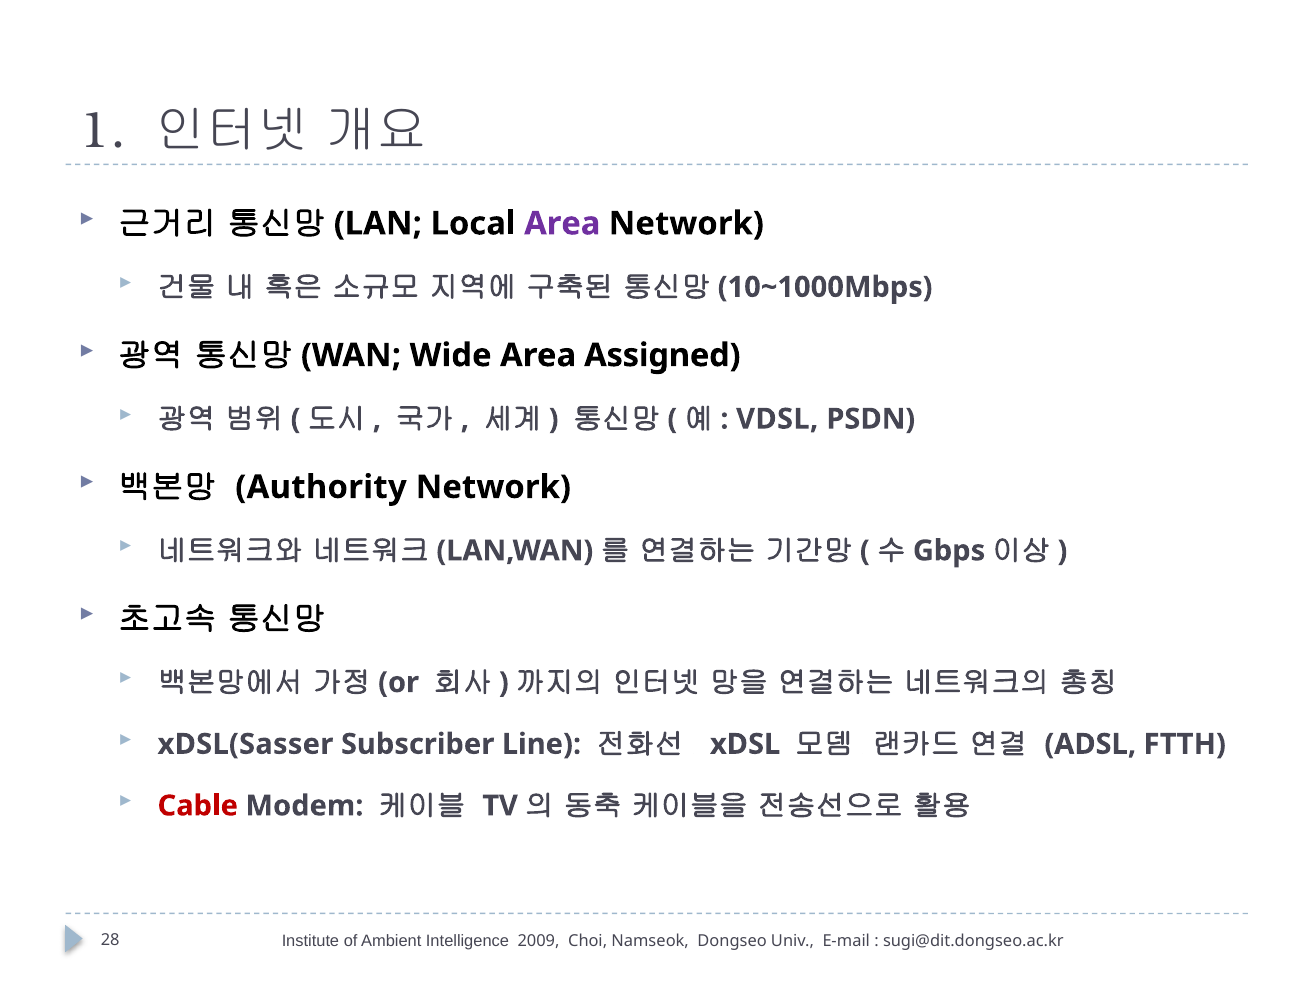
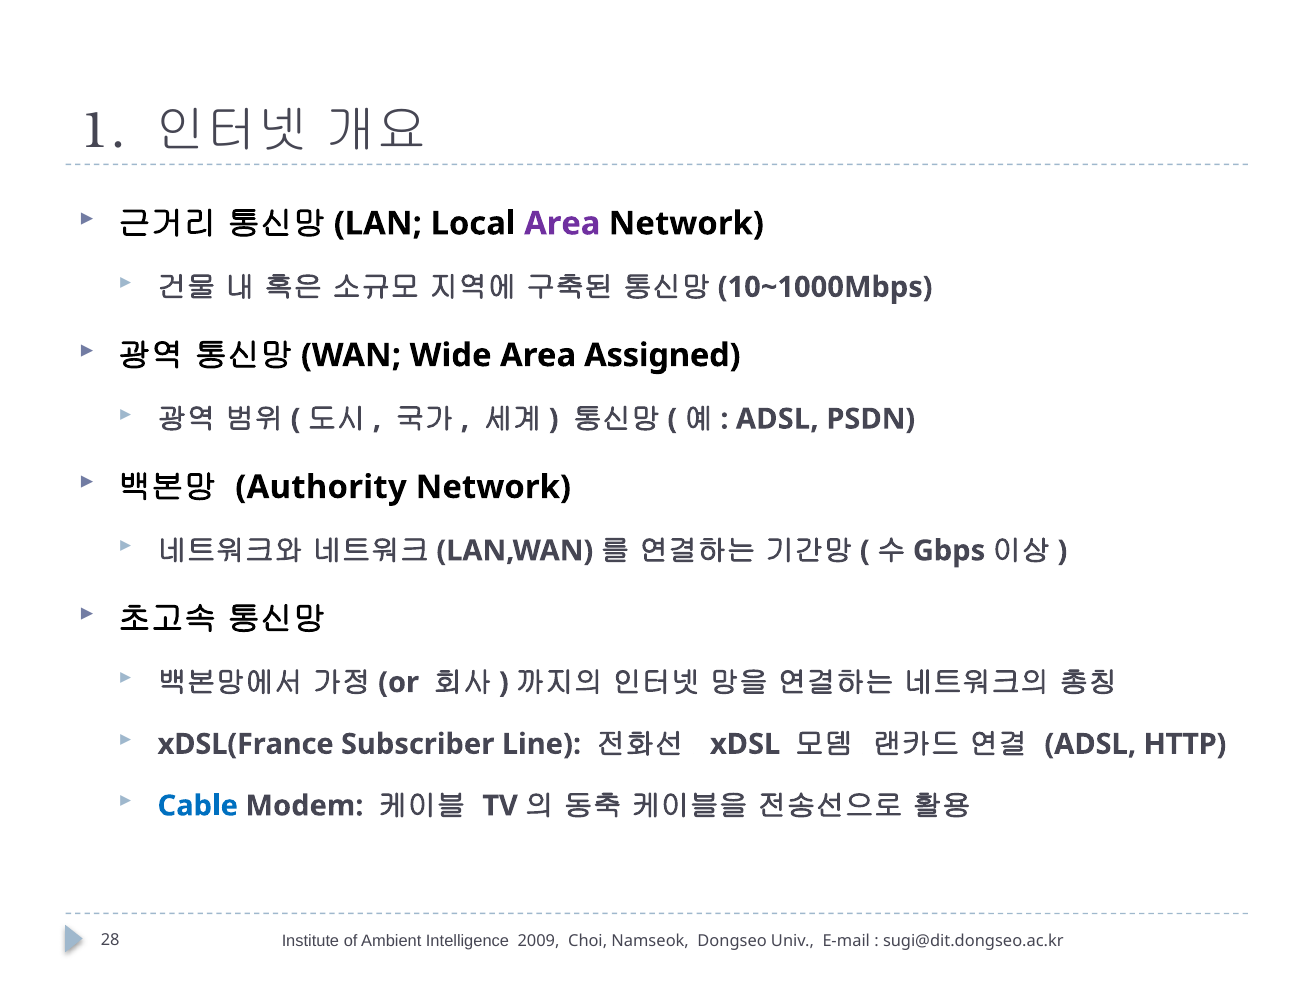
VDSL at (777, 419): VDSL -> ADSL
xDSL(Sasser: xDSL(Sasser -> xDSL(France
FTTH: FTTH -> HTTP
Cable colour: red -> blue
